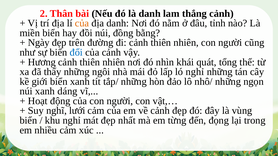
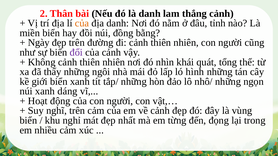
đổi colour: blue -> purple
Hương: Hương -> Không
ló nghỉ: nghỉ -> hình
nghĩ lưới: lưới -> trên
